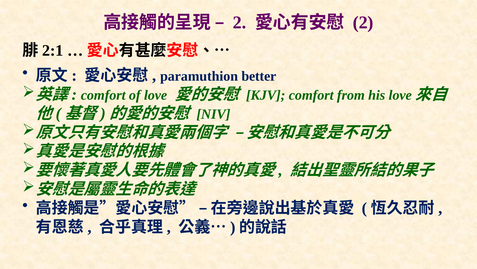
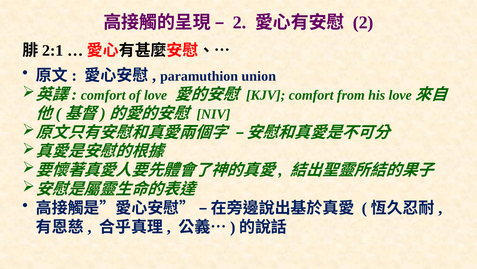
better: better -> union
